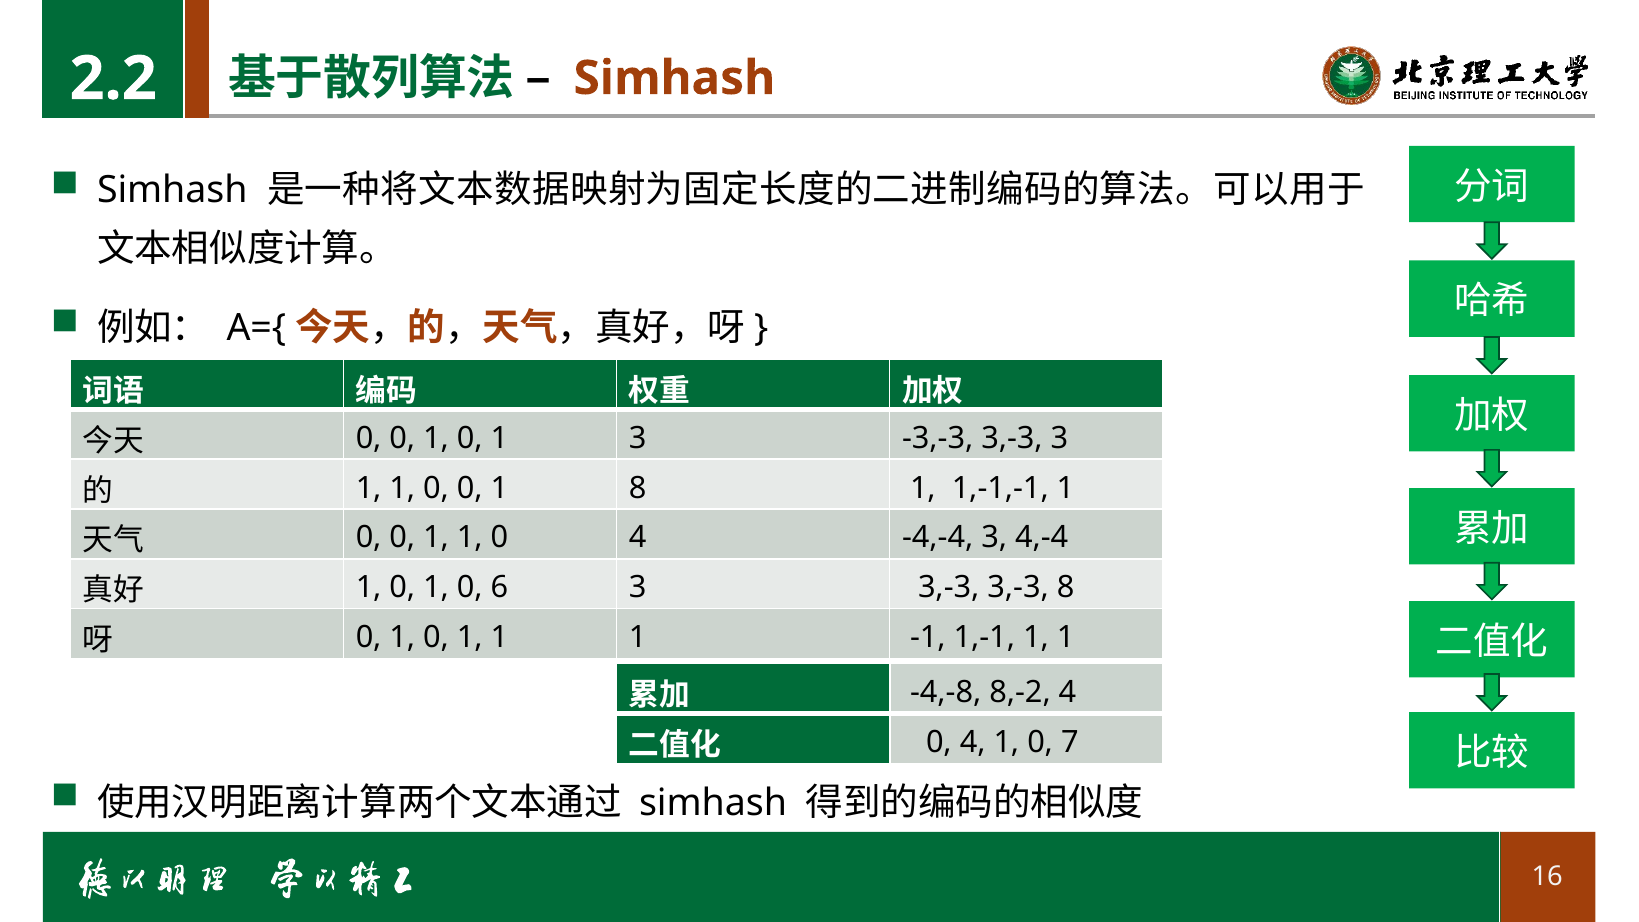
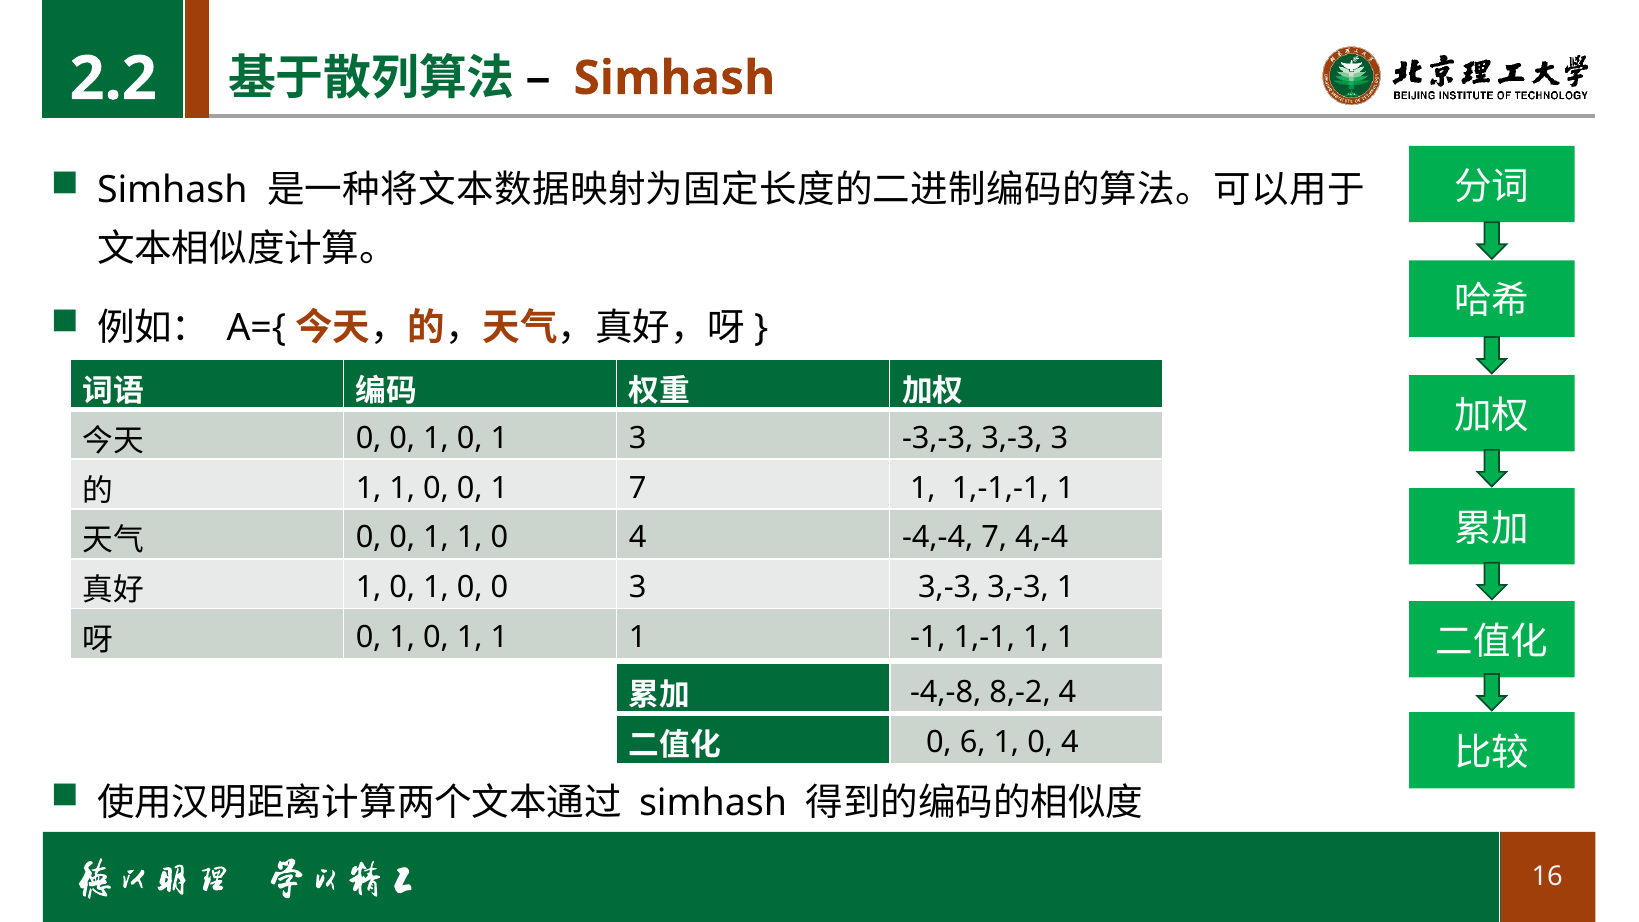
1 8: 8 -> 7
-4,-4 3: 3 -> 7
0 1 0 6: 6 -> 0
3,-3 8: 8 -> 1
4 at (973, 742): 4 -> 6
7 at (1070, 742): 7 -> 4
